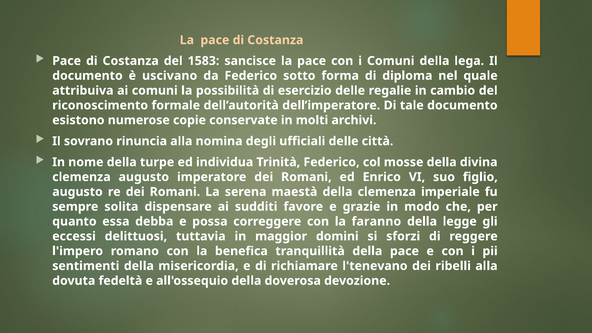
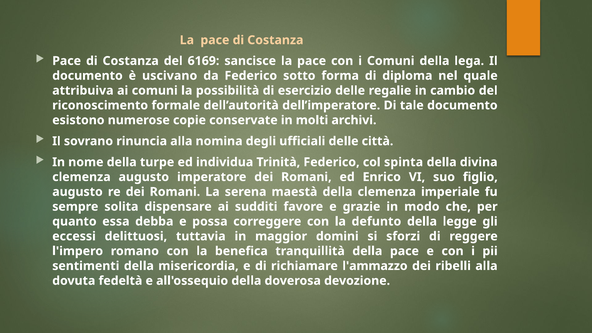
1583: 1583 -> 6169
mosse: mosse -> spinta
faranno: faranno -> defunto
l'tenevano: l'tenevano -> l'ammazzo
